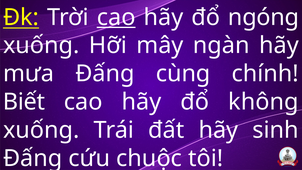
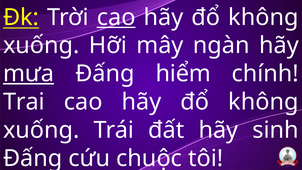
ngóng at (264, 17): ngóng -> không
mưa underline: none -> present
cùng: cùng -> hiểm
Biết: Biết -> Trai
